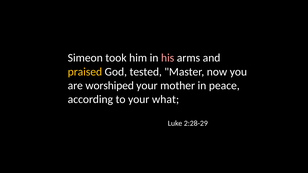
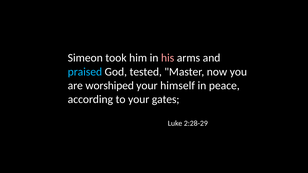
praised colour: yellow -> light blue
mother: mother -> himself
what: what -> gates
